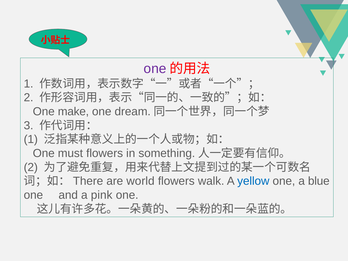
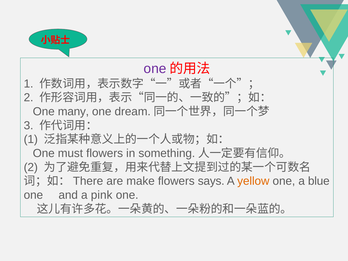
make: make -> many
world: world -> make
walk: walk -> says
yellow colour: blue -> orange
